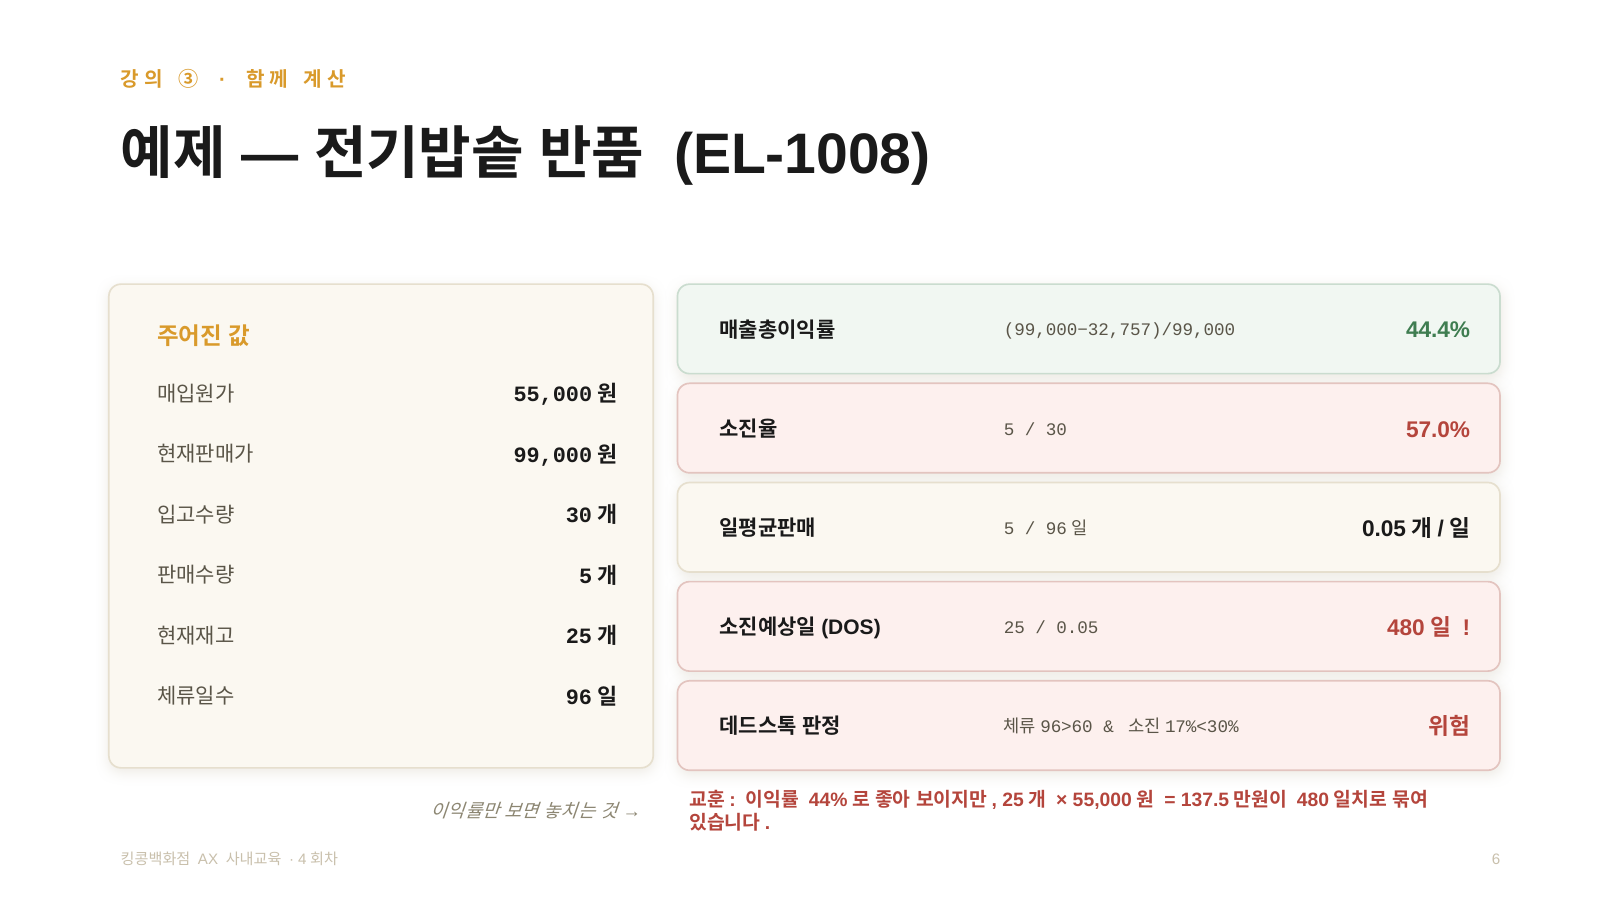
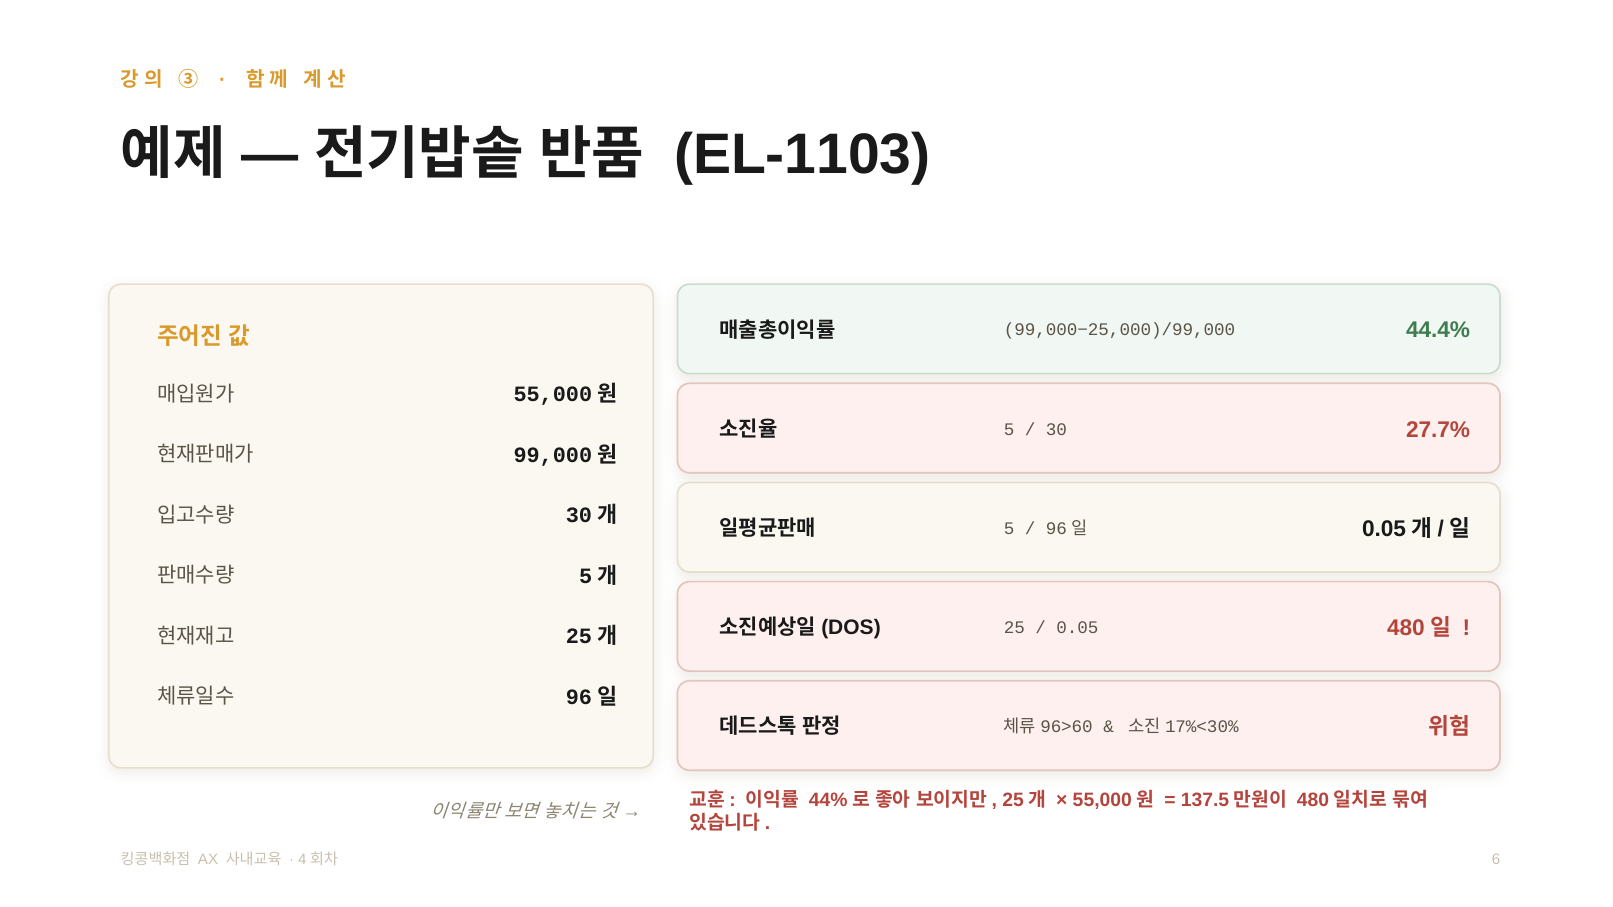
EL-1008: EL-1008 -> EL-1103
99,000−32,757)/99,000: 99,000−32,757)/99,000 -> 99,000−25,000)/99,000
57.0%: 57.0% -> 27.7%
